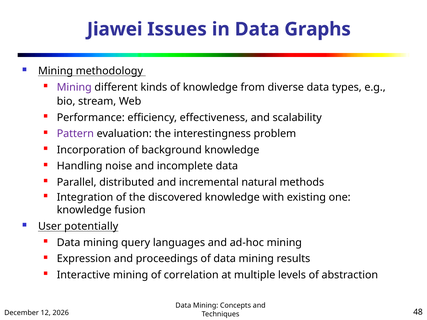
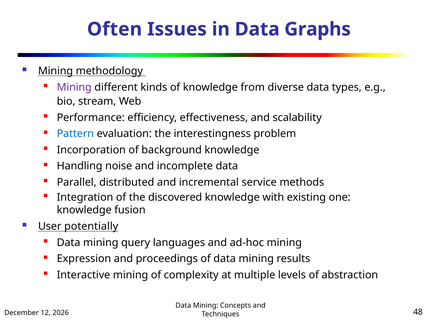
Jiawei: Jiawei -> Often
Pattern colour: purple -> blue
natural: natural -> service
correlation: correlation -> complexity
